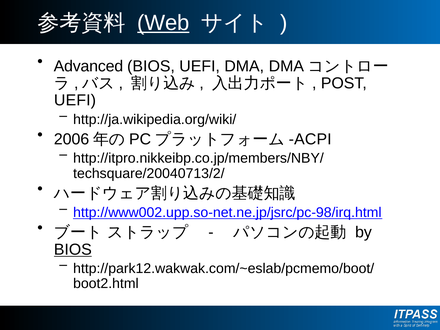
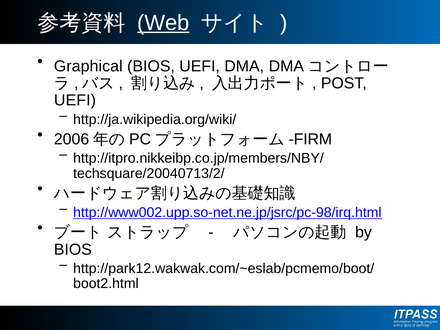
Advanced: Advanced -> Graphical
ACPI: ACPI -> FIRM
BIOS at (73, 249) underline: present -> none
